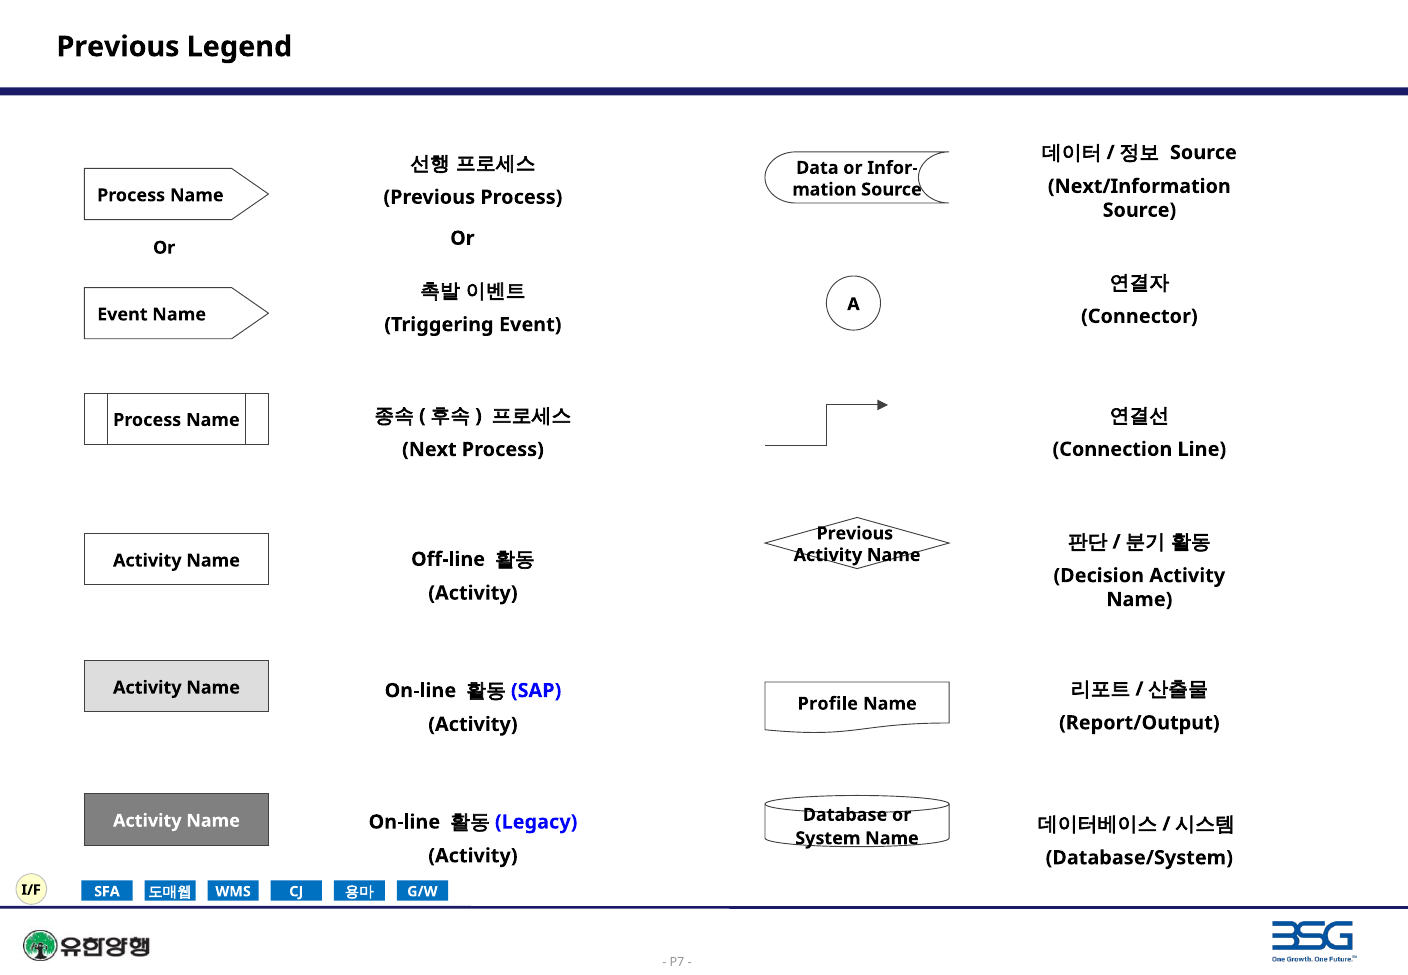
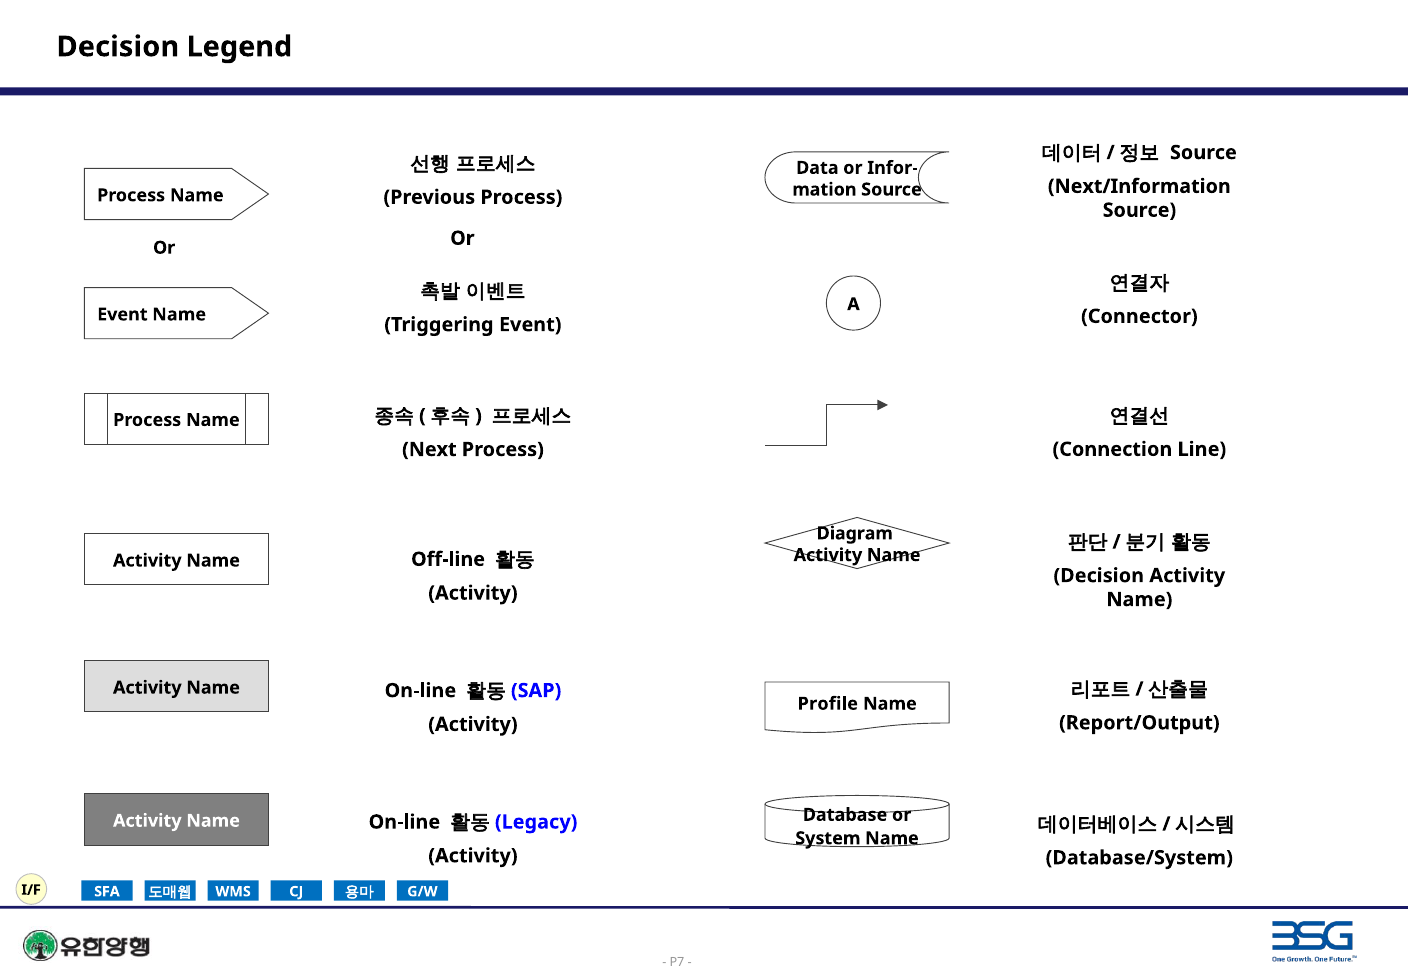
Previous at (118, 47): Previous -> Decision
Previous at (855, 533): Previous -> Diagram
